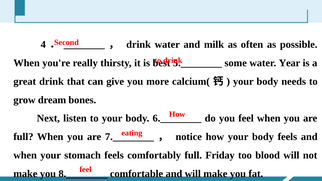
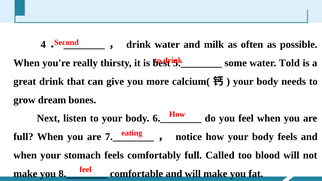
Year: Year -> Told
Friday: Friday -> Called
